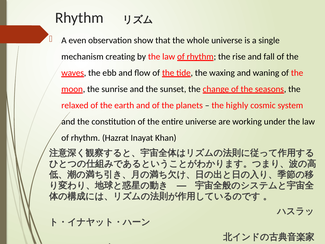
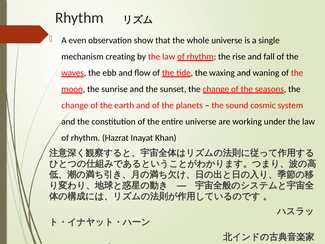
relaxed at (75, 105): relaxed -> change
highly: highly -> sound
